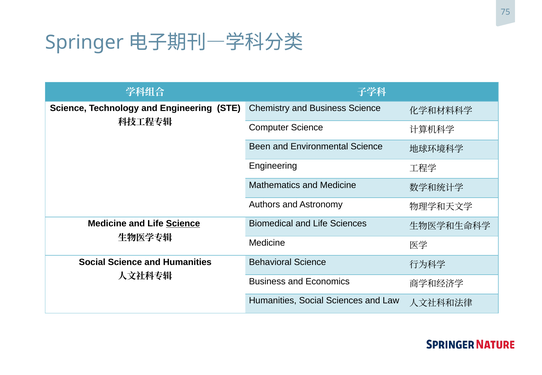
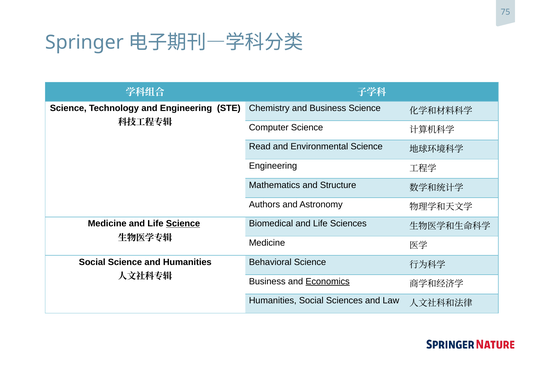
Been: Been -> Read
and Medicine: Medicine -> Structure
Economics underline: none -> present
